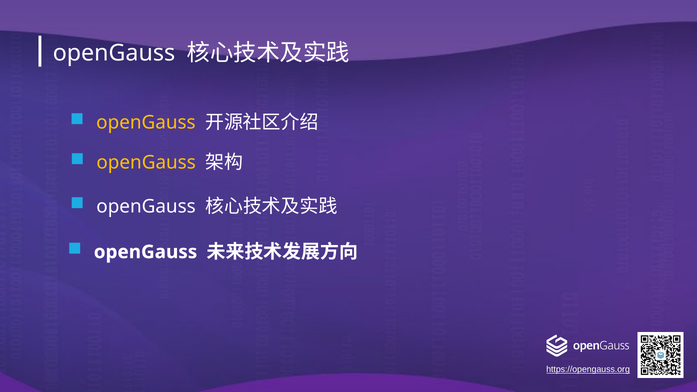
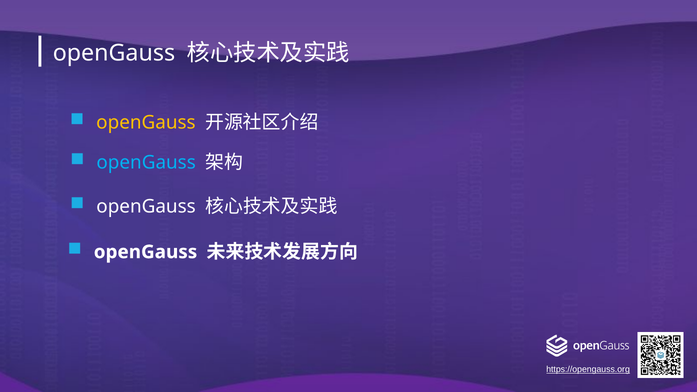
openGauss at (146, 163) colour: yellow -> light blue
